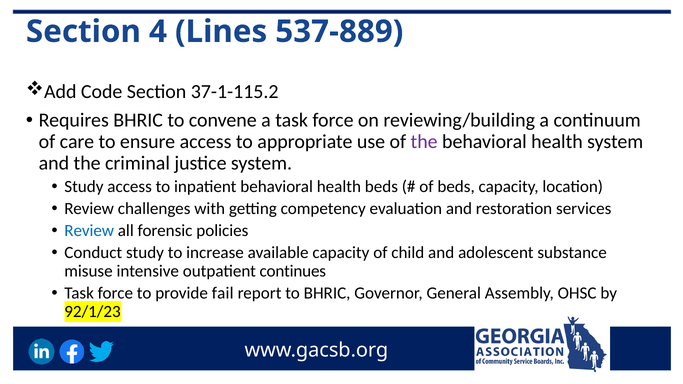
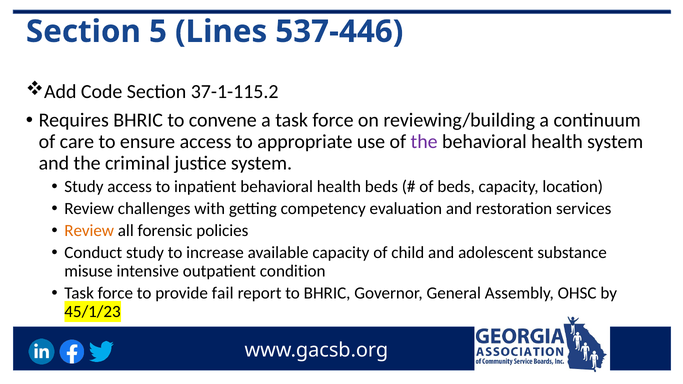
4: 4 -> 5
537-889: 537-889 -> 537-446
Review at (89, 231) colour: blue -> orange
continues: continues -> condition
92/1/23: 92/1/23 -> 45/1/23
